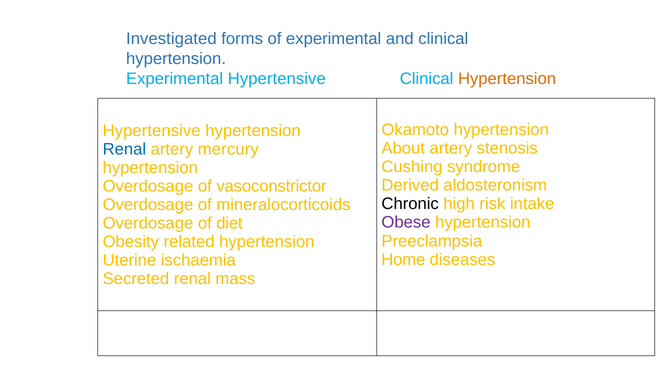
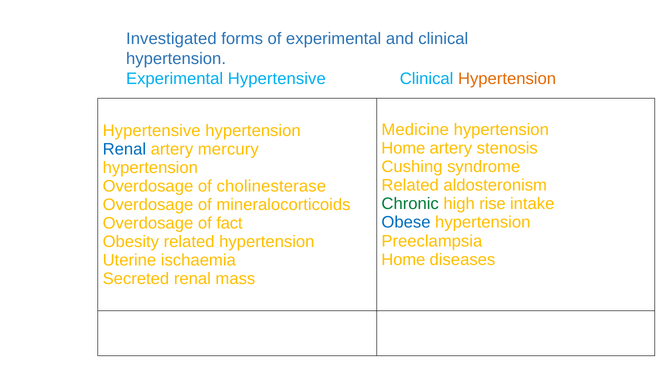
Okamoto: Okamoto -> Medicine
About at (403, 149): About -> Home
Derived at (410, 186): Derived -> Related
vasoconstrictor: vasoconstrictor -> cholinesterase
Chronic colour: black -> green
risk: risk -> rise
Obese colour: purple -> blue
diet: diet -> fact
